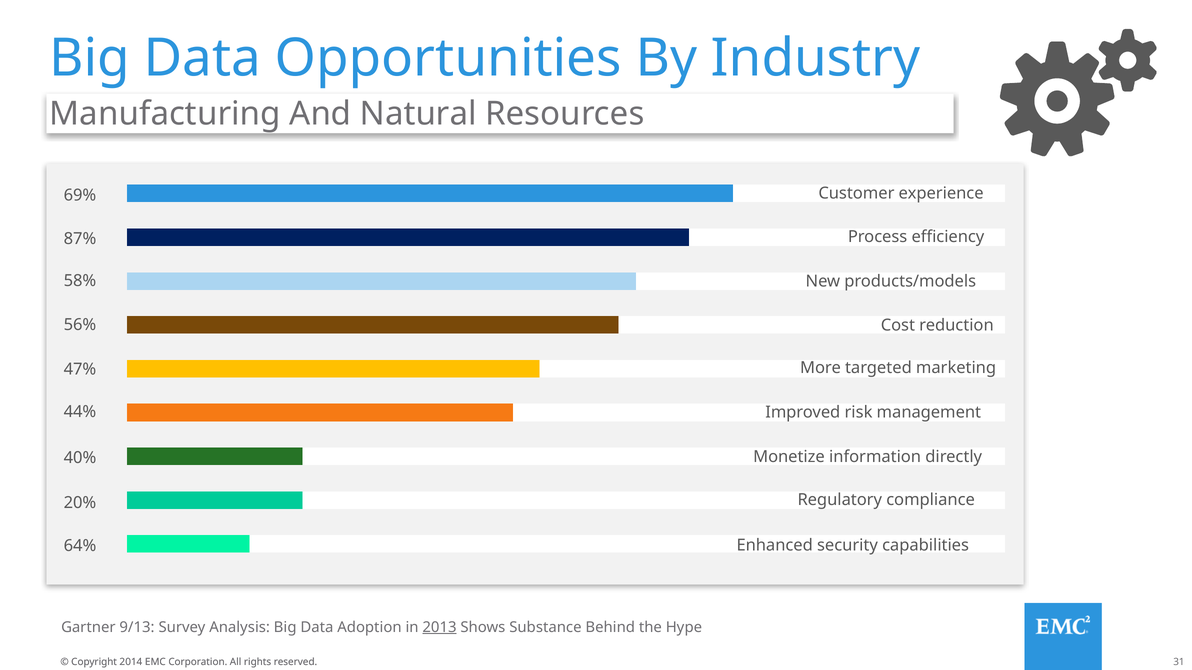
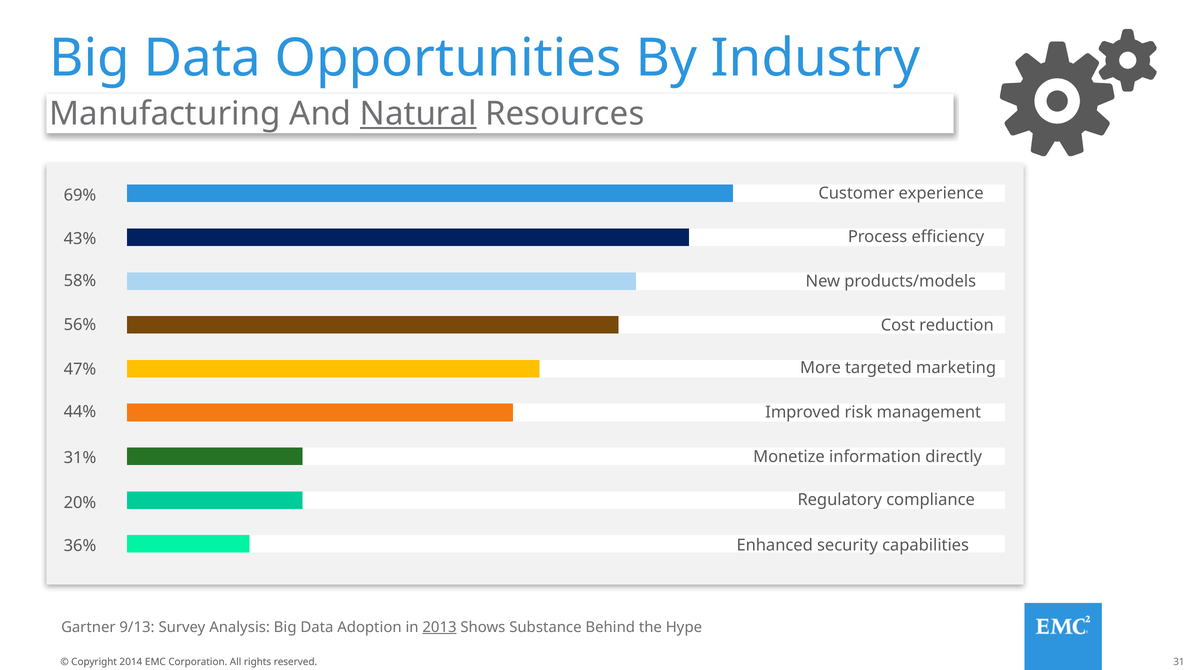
Natural underline: none -> present
87%: 87% -> 43%
40%: 40% -> 31%
64%: 64% -> 36%
